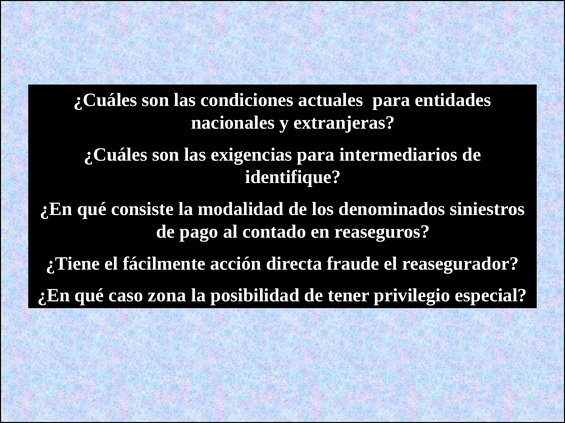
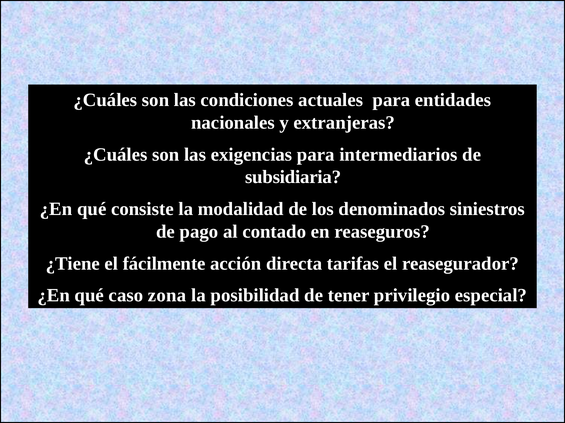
identifique: identifique -> subsidiaria
fraude: fraude -> tarifas
